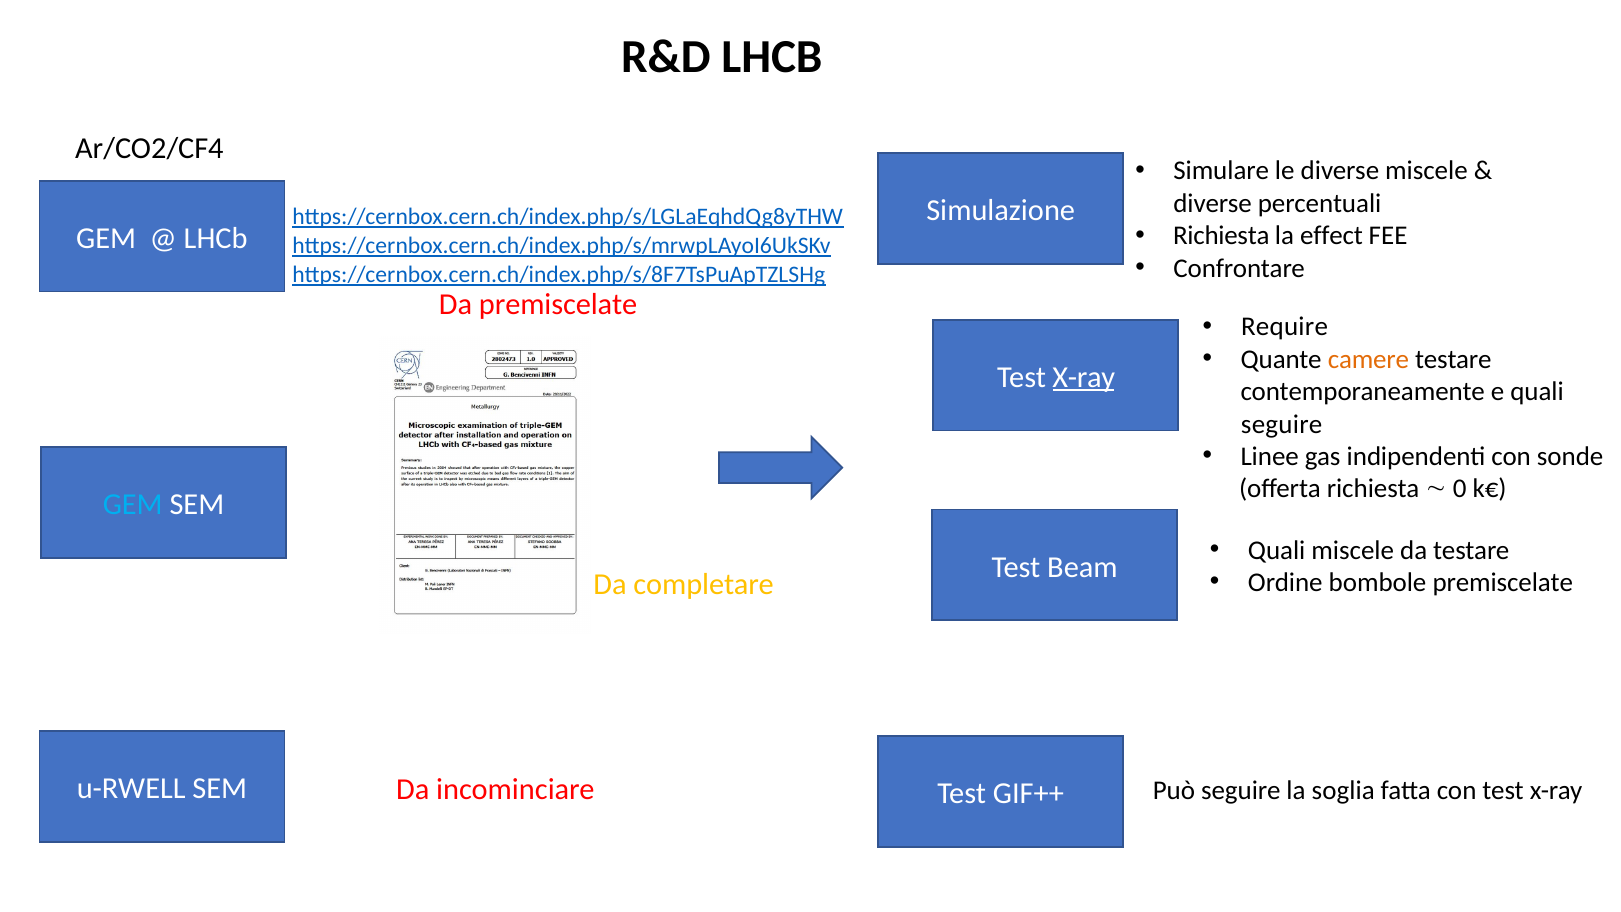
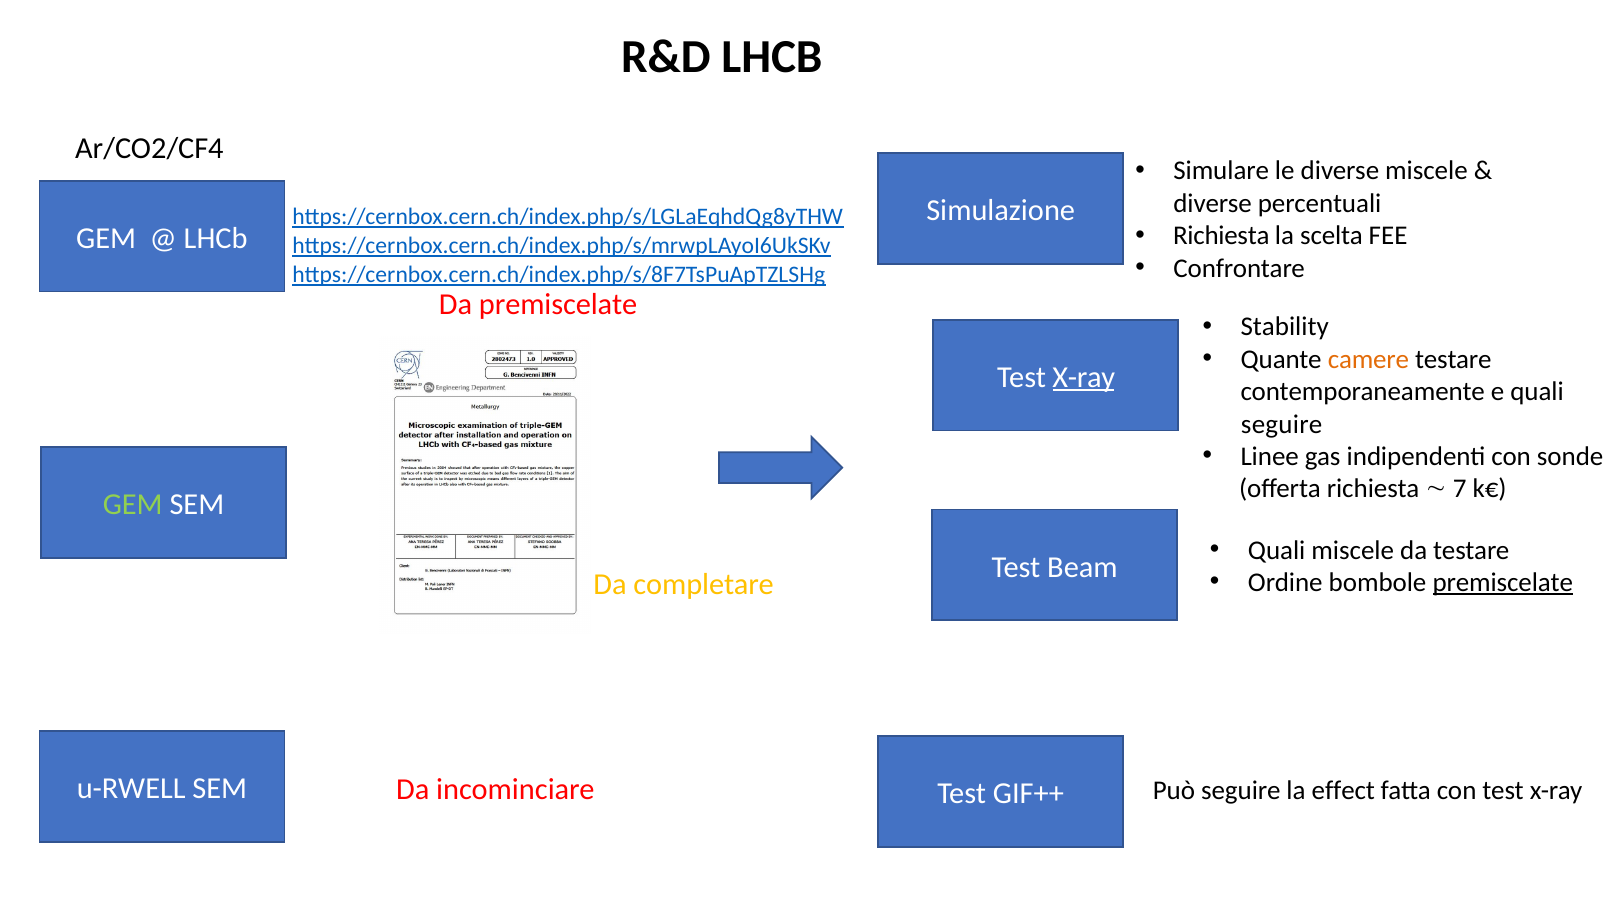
effect: effect -> scelta
Require: Require -> Stability
0: 0 -> 7
GEM at (133, 505) colour: light blue -> light green
premiscelate at (1503, 582) underline: none -> present
soglia: soglia -> effect
